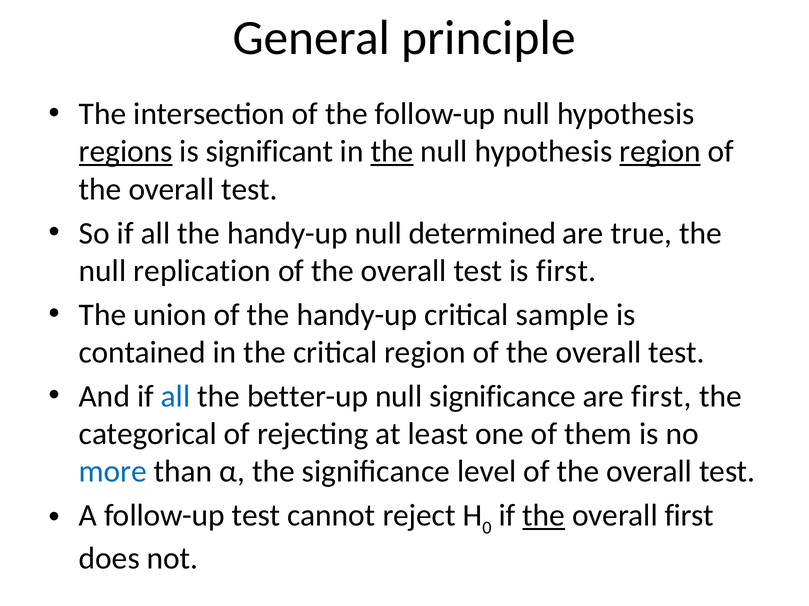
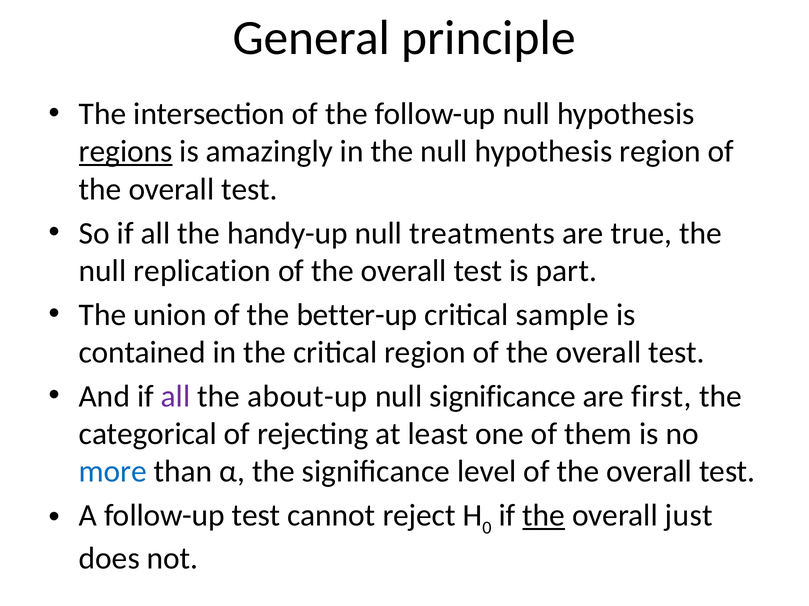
significant: significant -> amazingly
the at (392, 152) underline: present -> none
region at (660, 152) underline: present -> none
determined: determined -> treatments
is first: first -> part
of the handy-up: handy-up -> better-up
all at (176, 397) colour: blue -> purple
better-up: better-up -> about-up
overall first: first -> just
